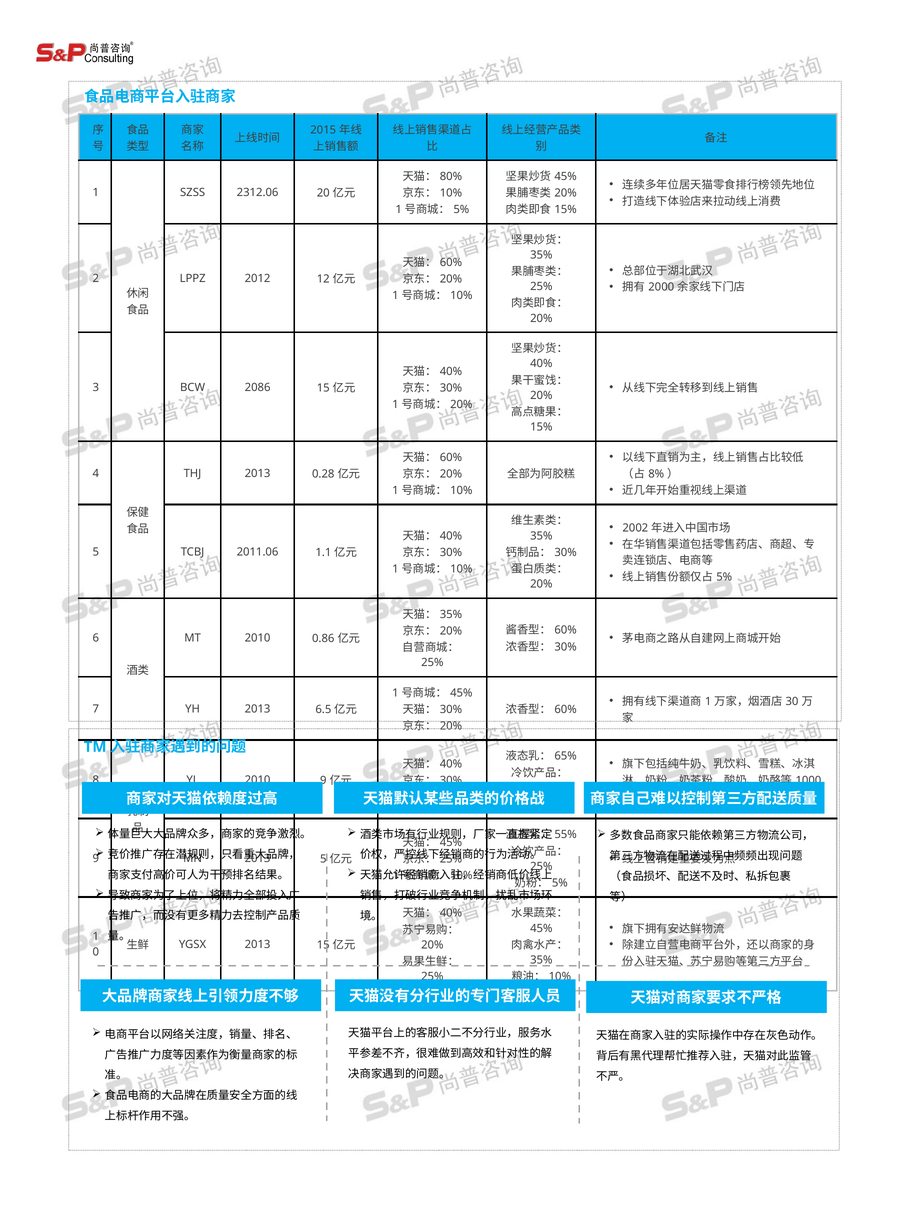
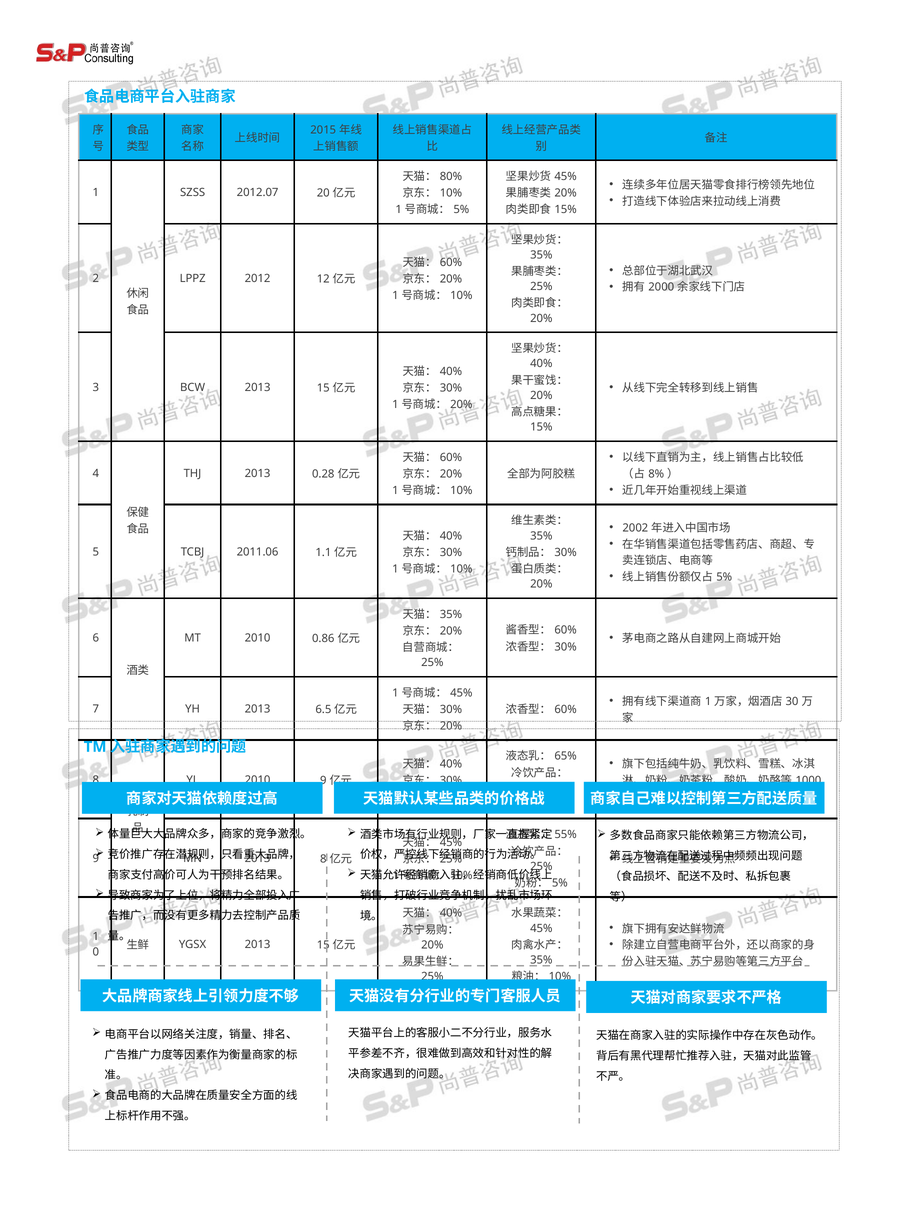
2312.06: 2312.06 -> 2012.07
BCW 2086: 2086 -> 2013
5 at (323, 859): 5 -> 8
